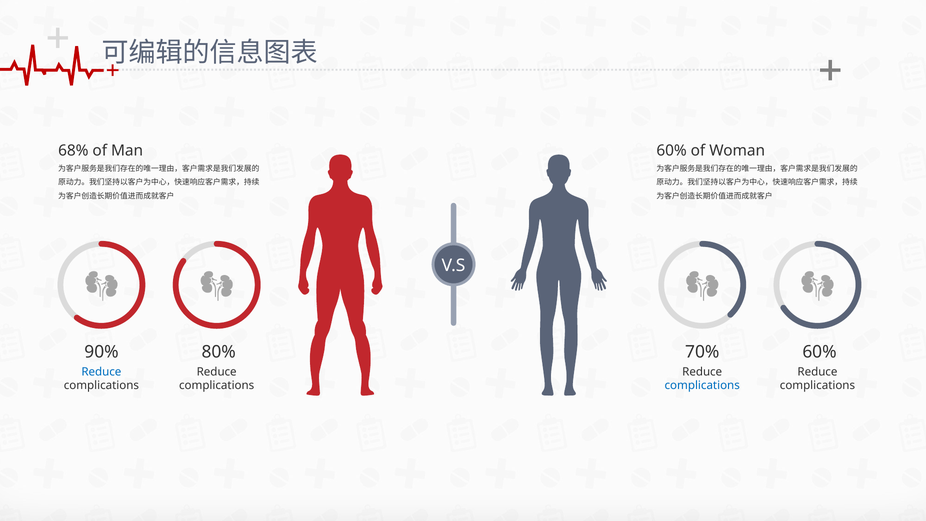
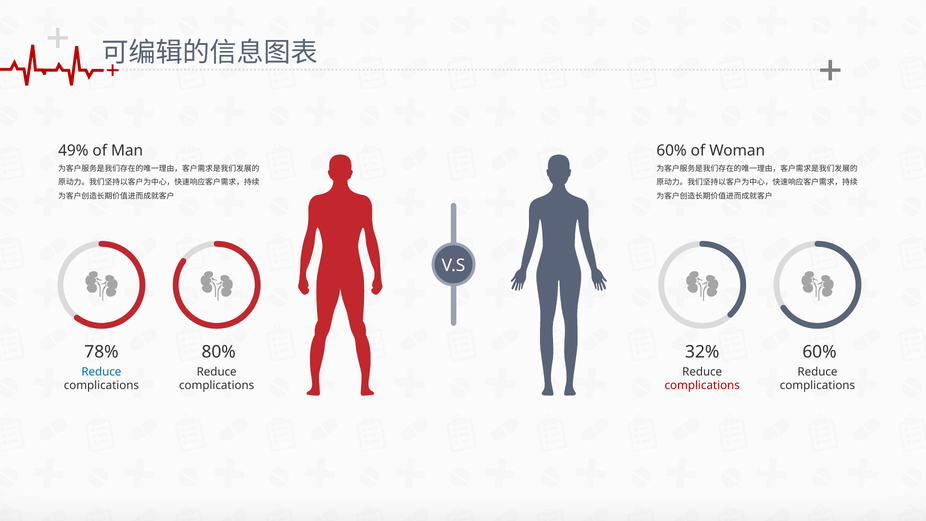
68%: 68% -> 49%
90%: 90% -> 78%
70%: 70% -> 32%
complications at (702, 386) colour: blue -> red
